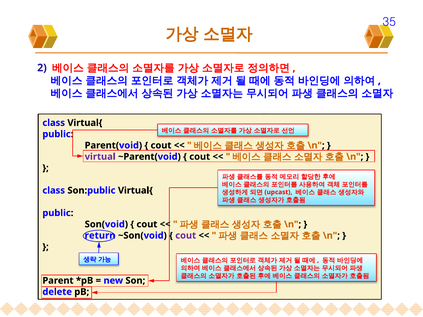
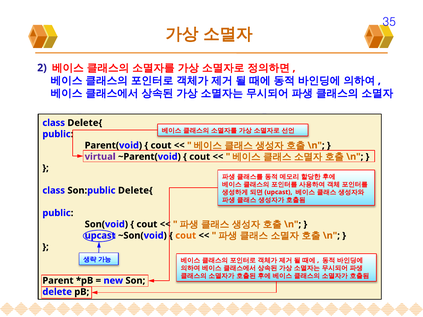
Virtual{ at (85, 123): Virtual{ -> Delete{
Son:public Virtual{: Virtual{ -> Delete{
return at (100, 236): return -> upcast
cout at (186, 236) colour: purple -> orange
